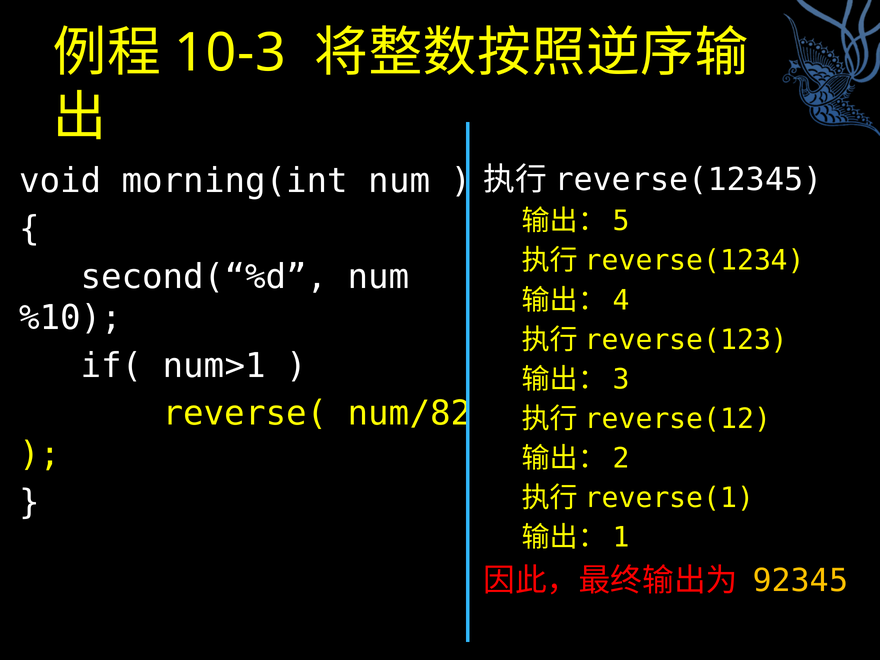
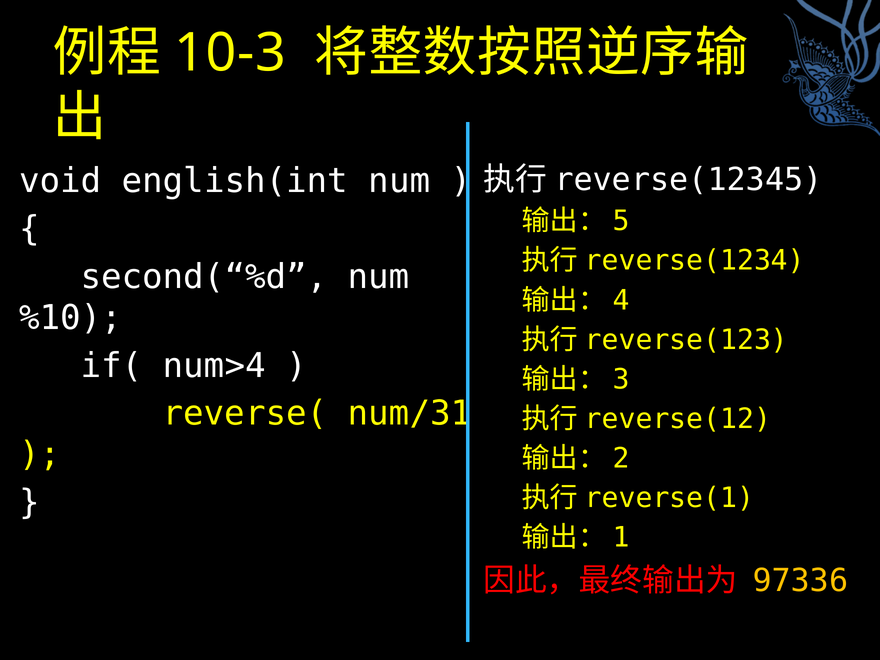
morning(int: morning(int -> english(int
num>1: num>1 -> num>4
num/82: num/82 -> num/31
92345: 92345 -> 97336
